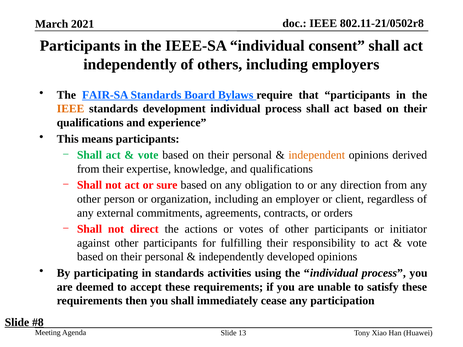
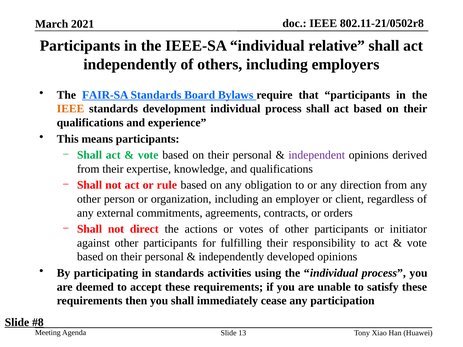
consent: consent -> relative
independent colour: orange -> purple
sure: sure -> rule
